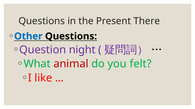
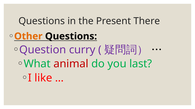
Other colour: blue -> orange
night: night -> curry
felt: felt -> last
